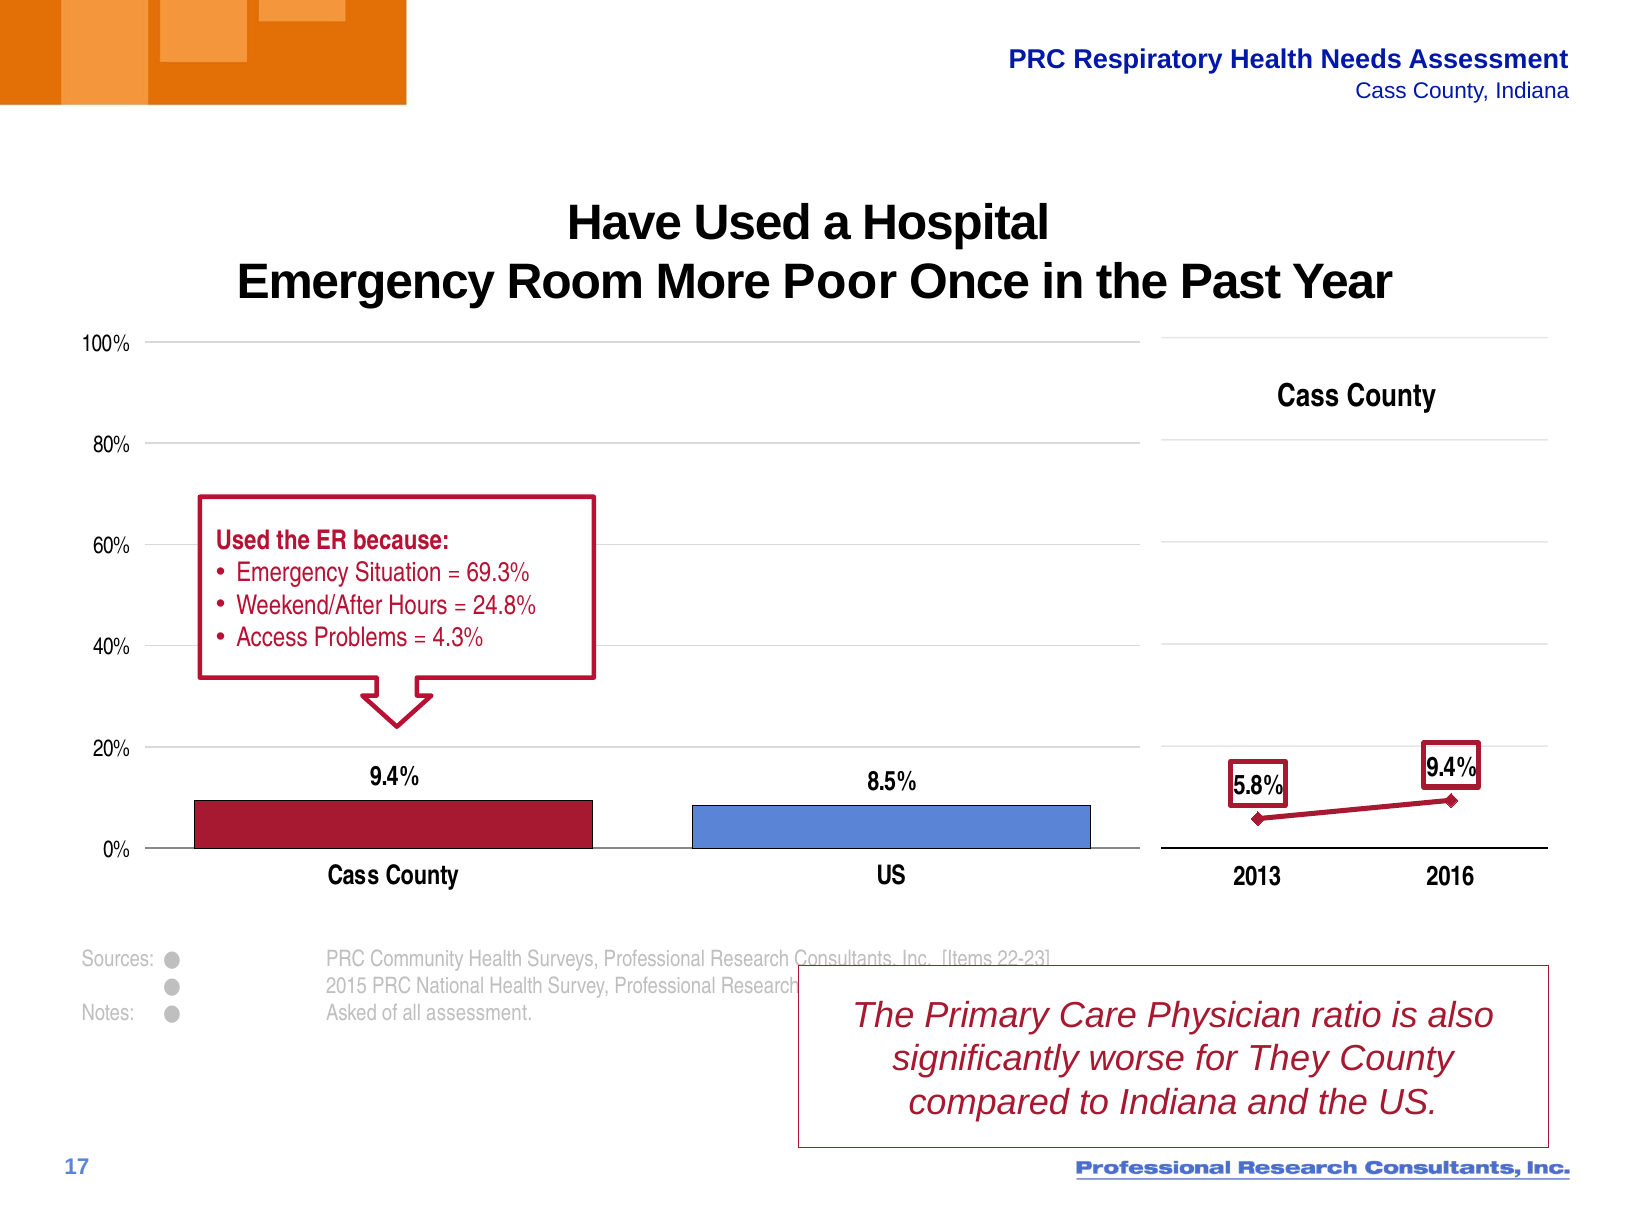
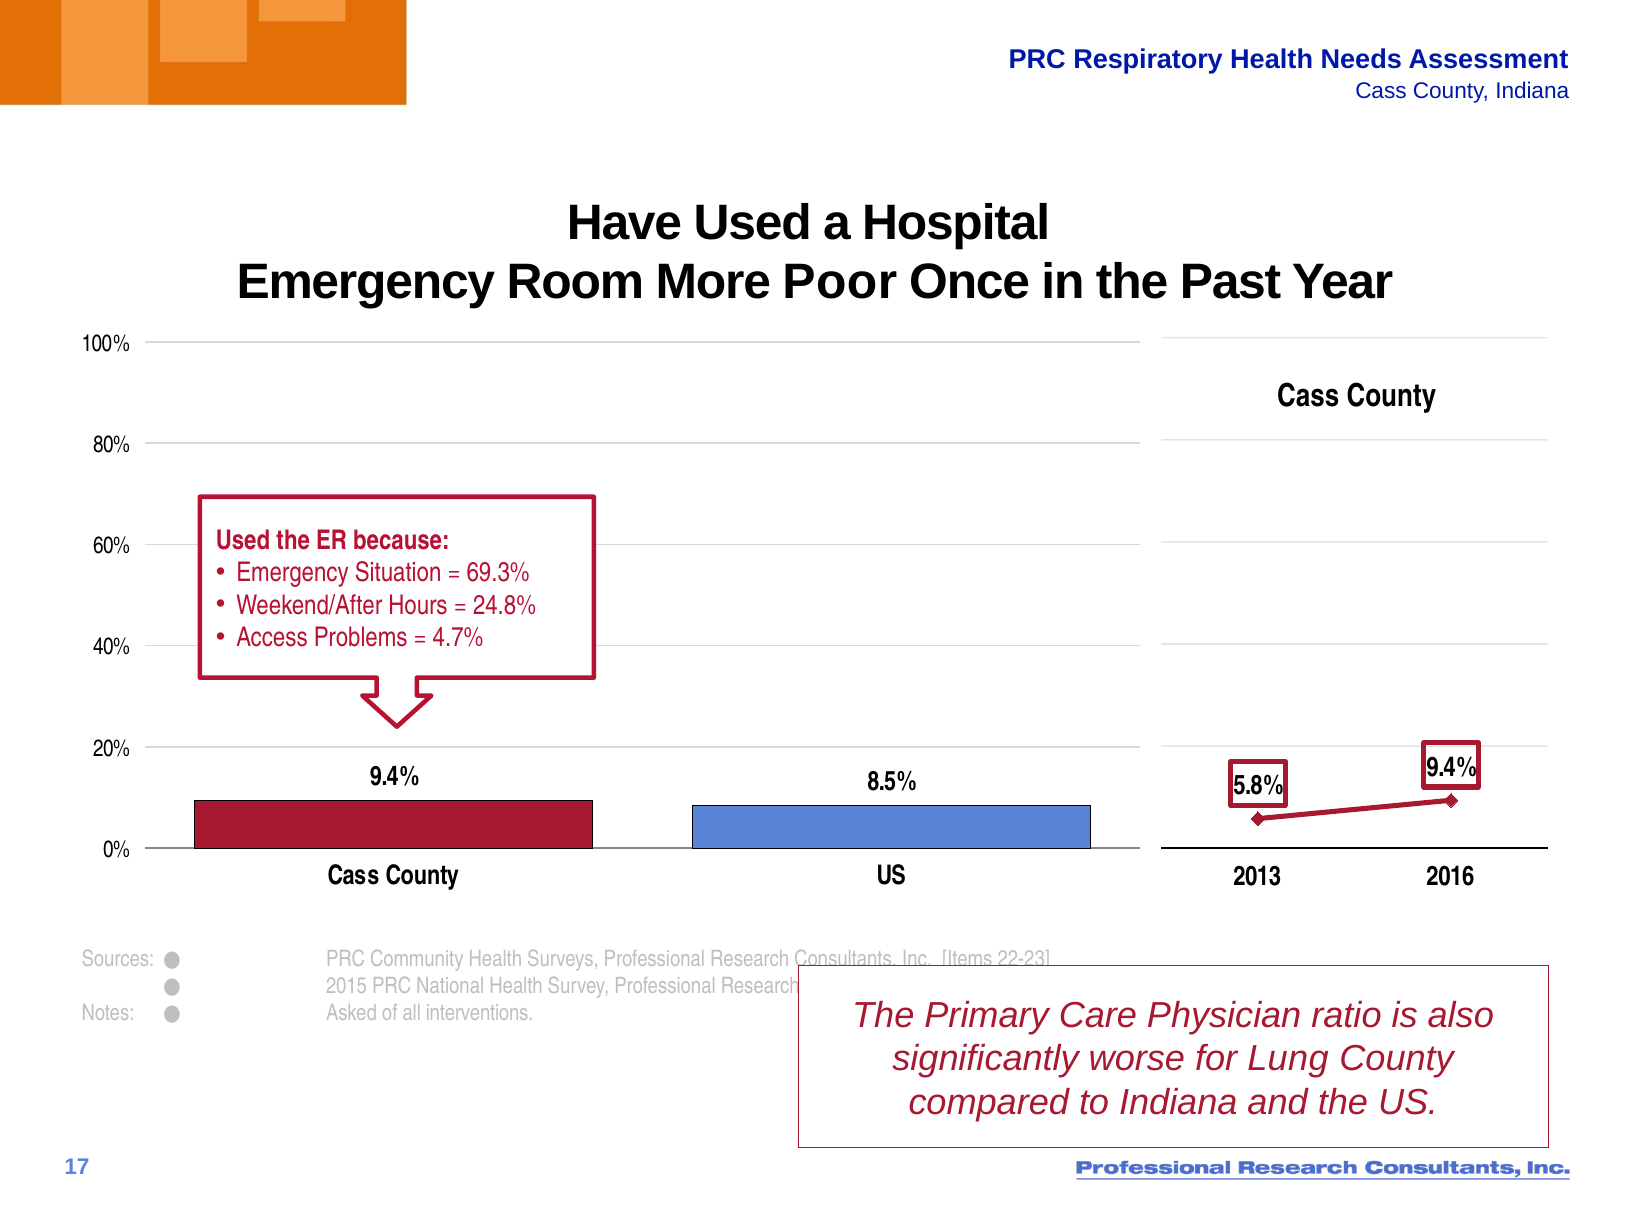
4.3%: 4.3% -> 4.7%
all assessment: assessment -> interventions
They: They -> Lung
